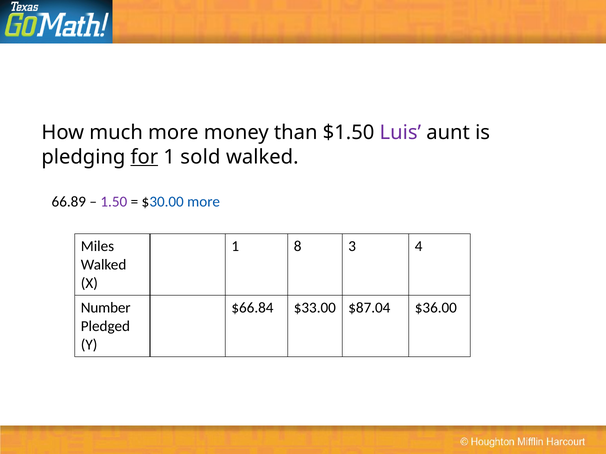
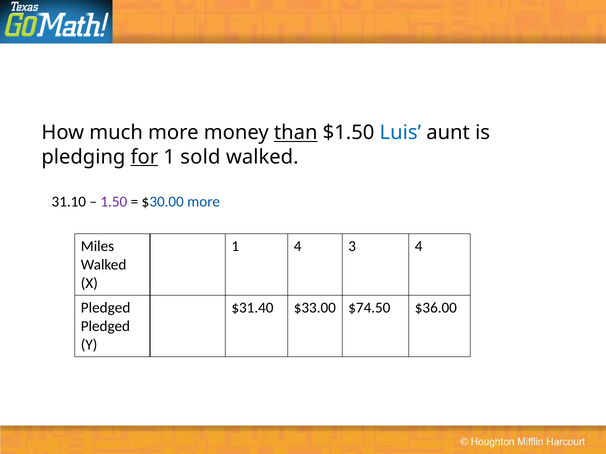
than underline: none -> present
Luis colour: purple -> blue
66.89: 66.89 -> 31.10
1 8: 8 -> 4
Number at (106, 308): Number -> Pledged
$66.84: $66.84 -> $31.40
$87.04: $87.04 -> $74.50
